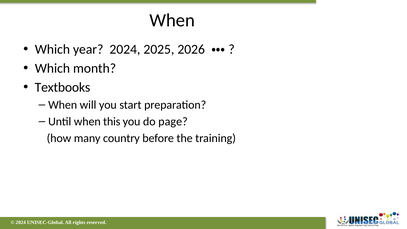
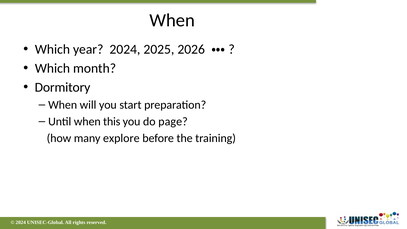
Textbooks: Textbooks -> Dormitory
country: country -> explore
